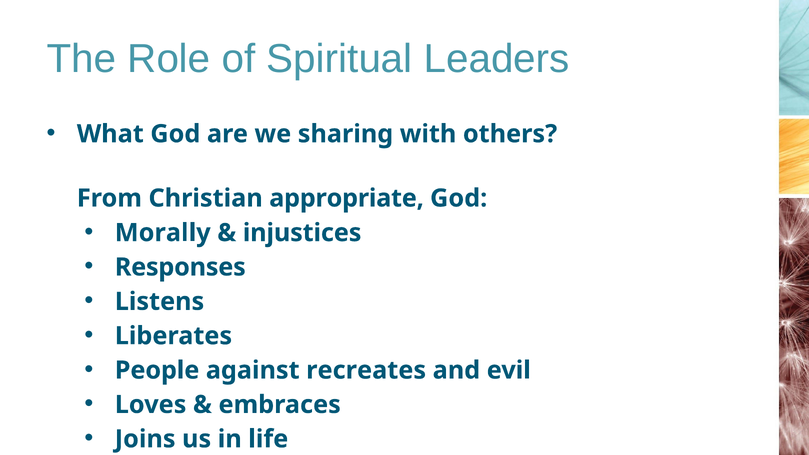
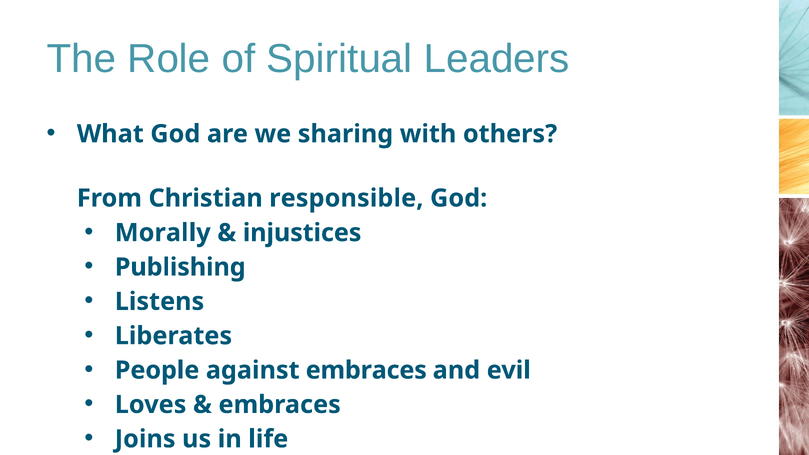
appropriate: appropriate -> responsible
Responses: Responses -> Publishing
against recreates: recreates -> embraces
